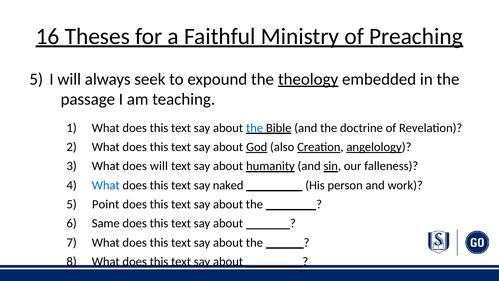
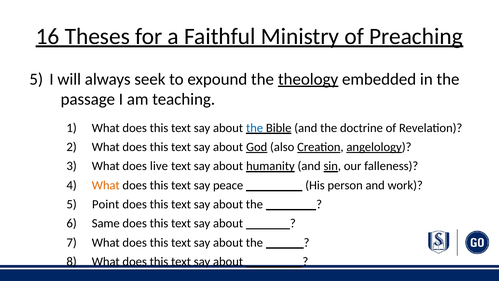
does will: will -> live
What at (106, 185) colour: blue -> orange
naked: naked -> peace
